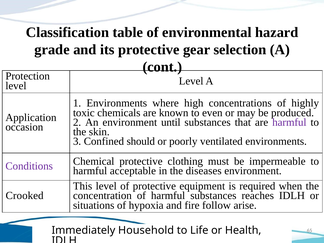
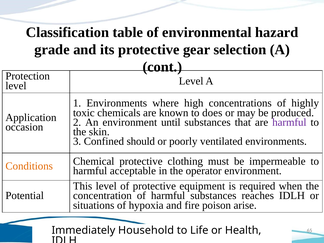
even: even -> does
Conditions colour: purple -> orange
diseases: diseases -> operator
Crooked: Crooked -> Potential
follow: follow -> poison
